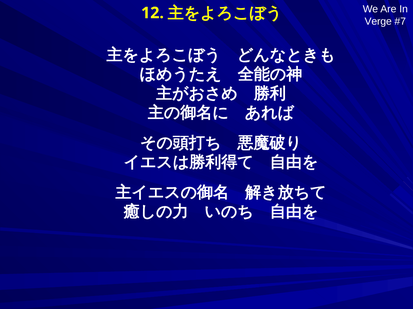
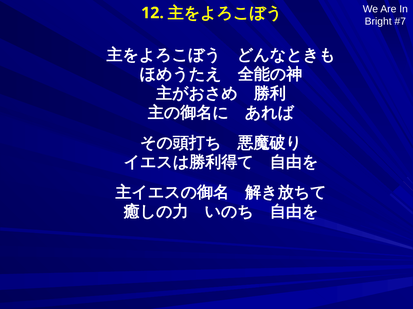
Verge: Verge -> Bright
